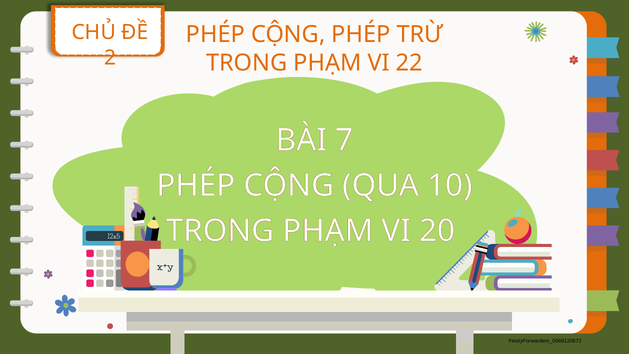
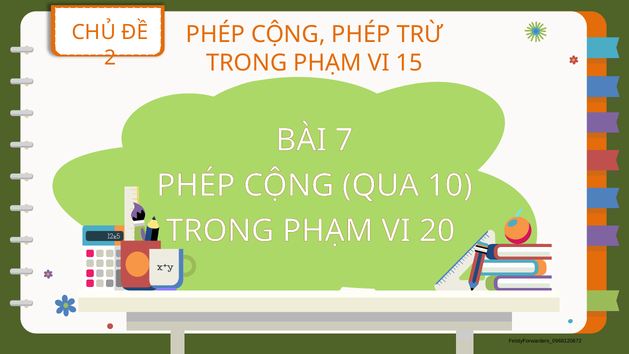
22: 22 -> 15
